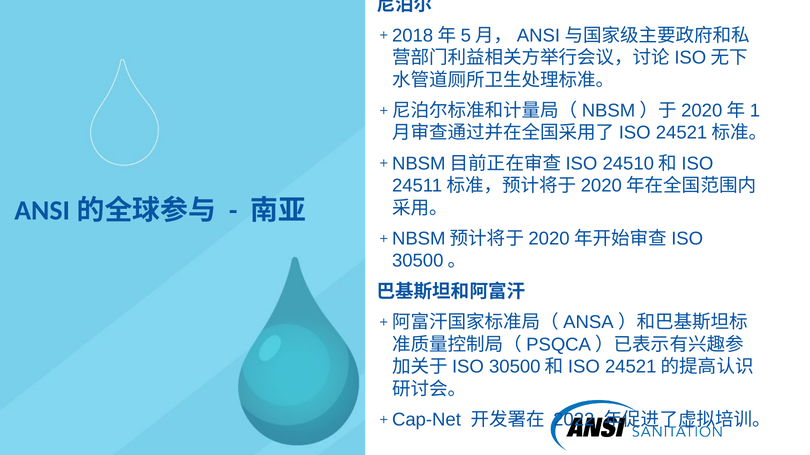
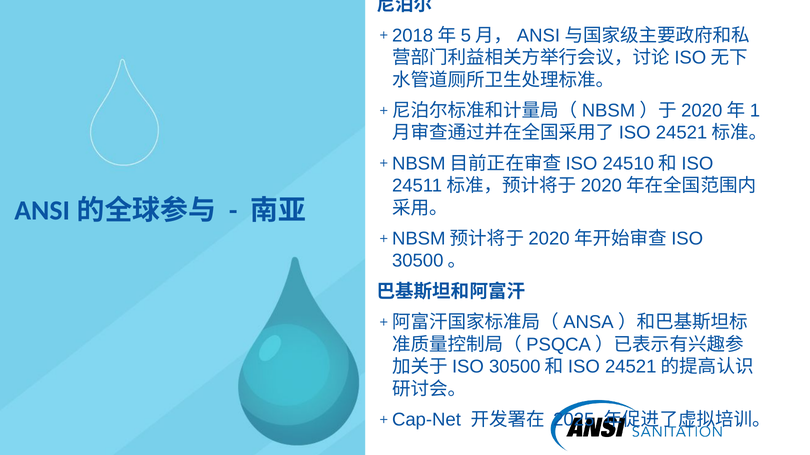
2022: 2022 -> 2025
